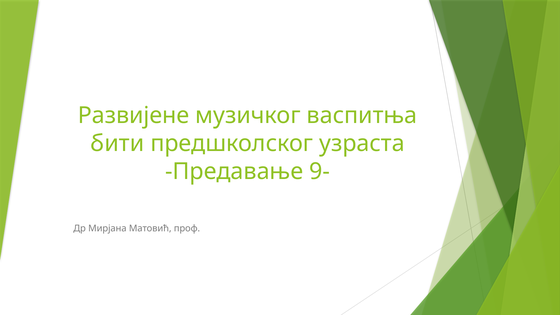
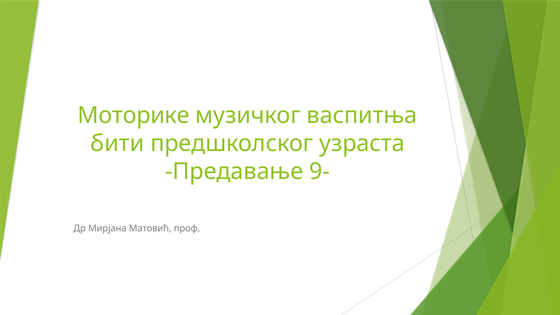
Развијене: Развијене -> Моторике
